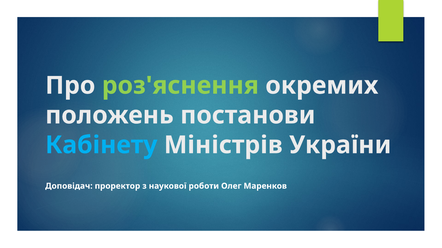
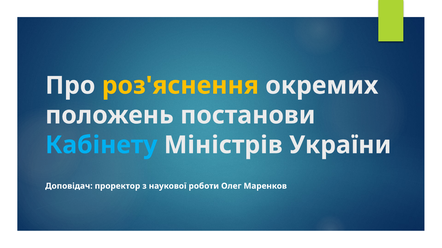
роз'яснення colour: light green -> yellow
